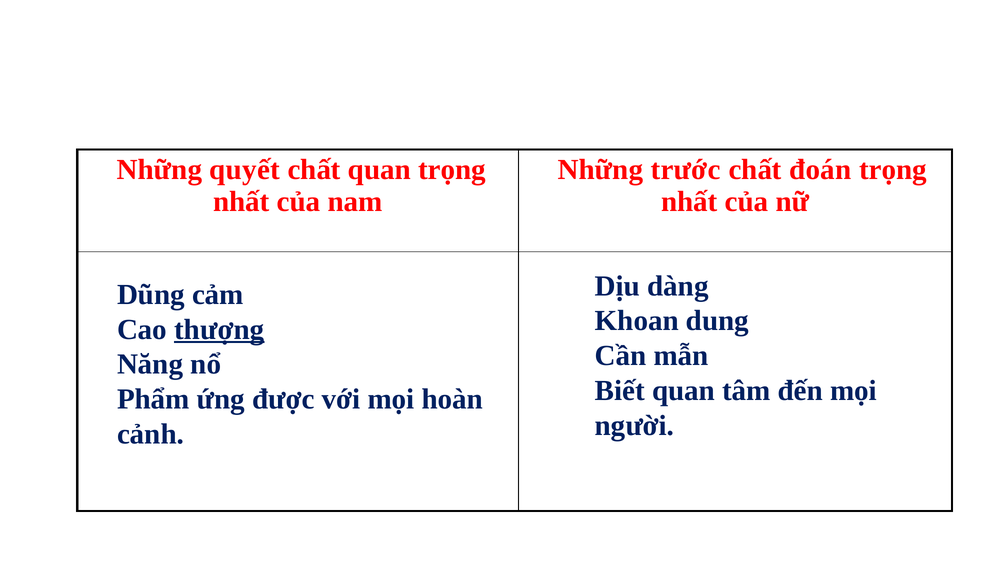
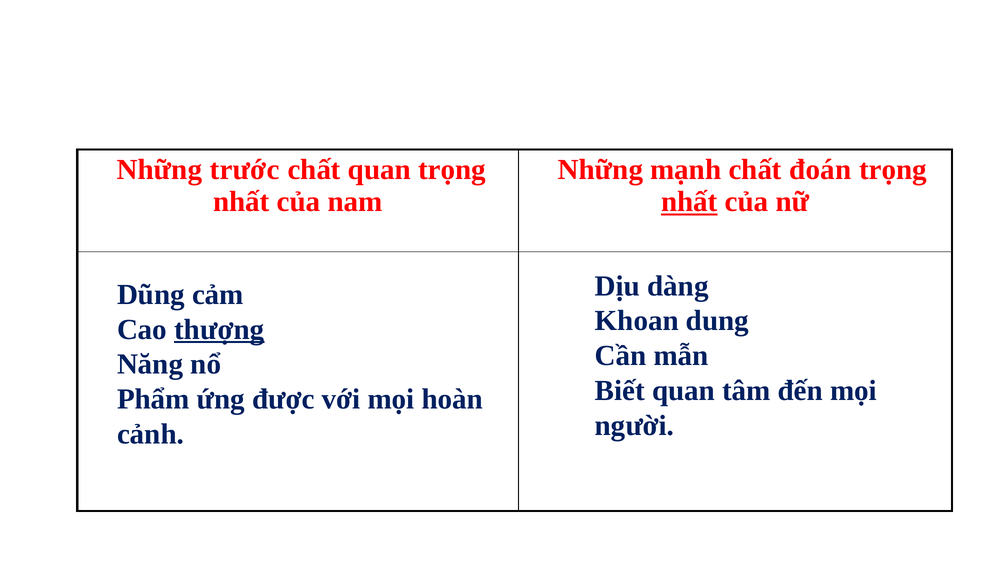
quyết: quyết -> trước
trước: trước -> mạnh
nhất at (689, 202) underline: none -> present
